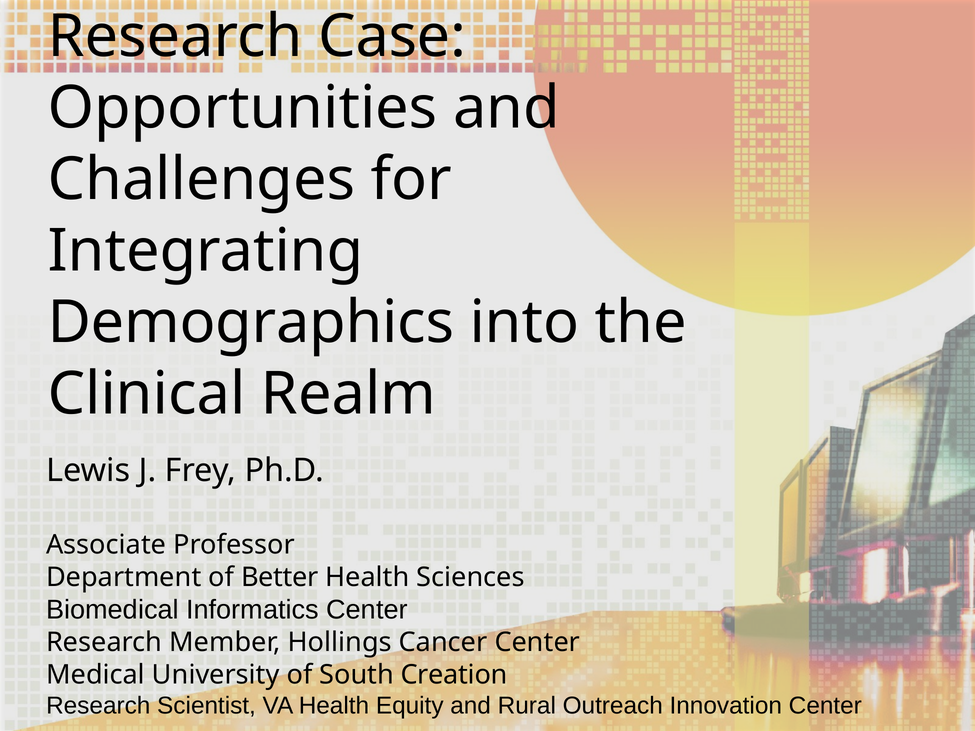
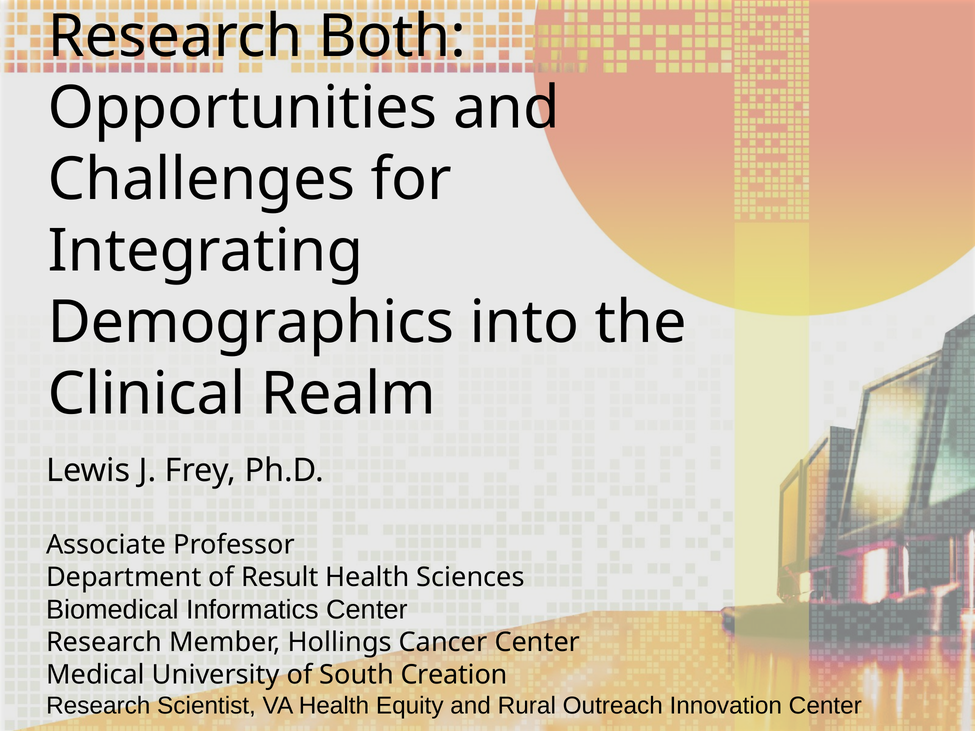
Case: Case -> Both
Better: Better -> Result
